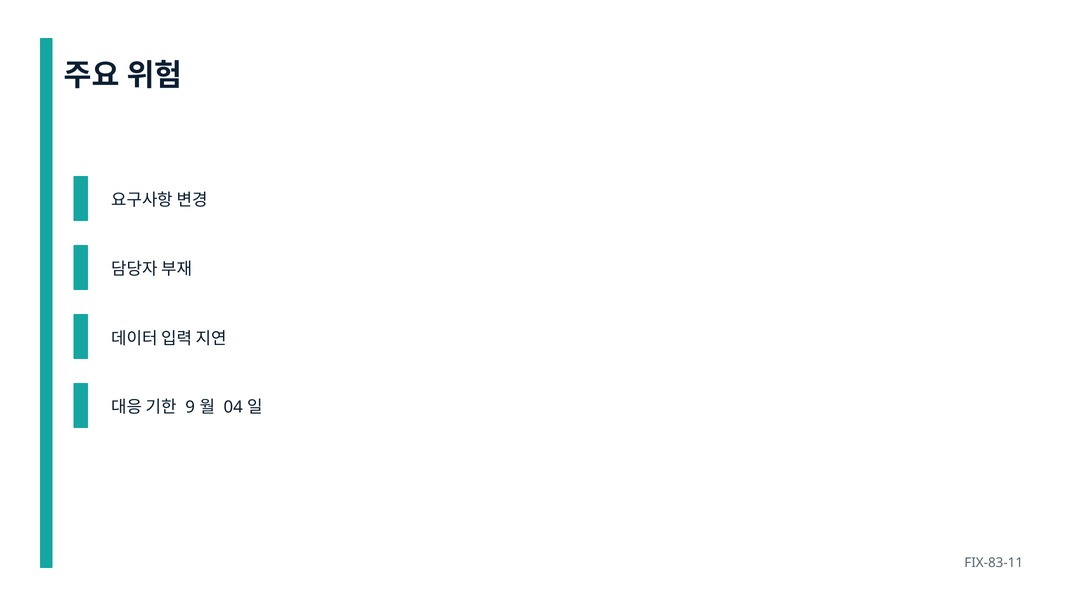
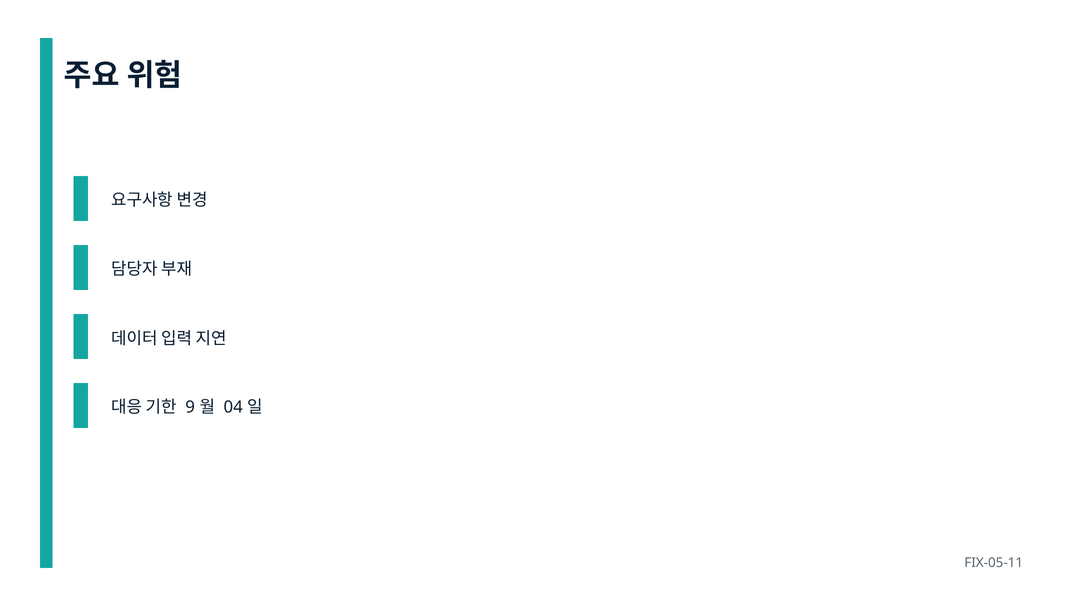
FIX-83-11: FIX-83-11 -> FIX-05-11
